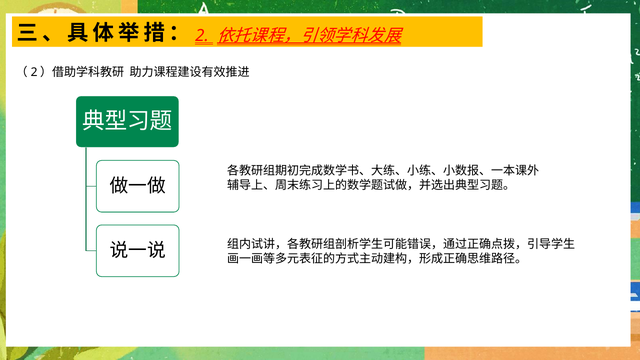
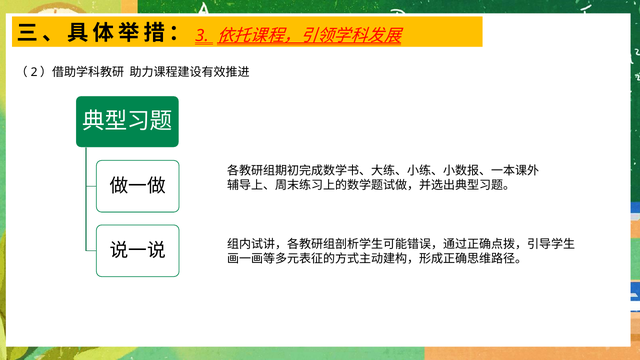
2: 2 -> 3
